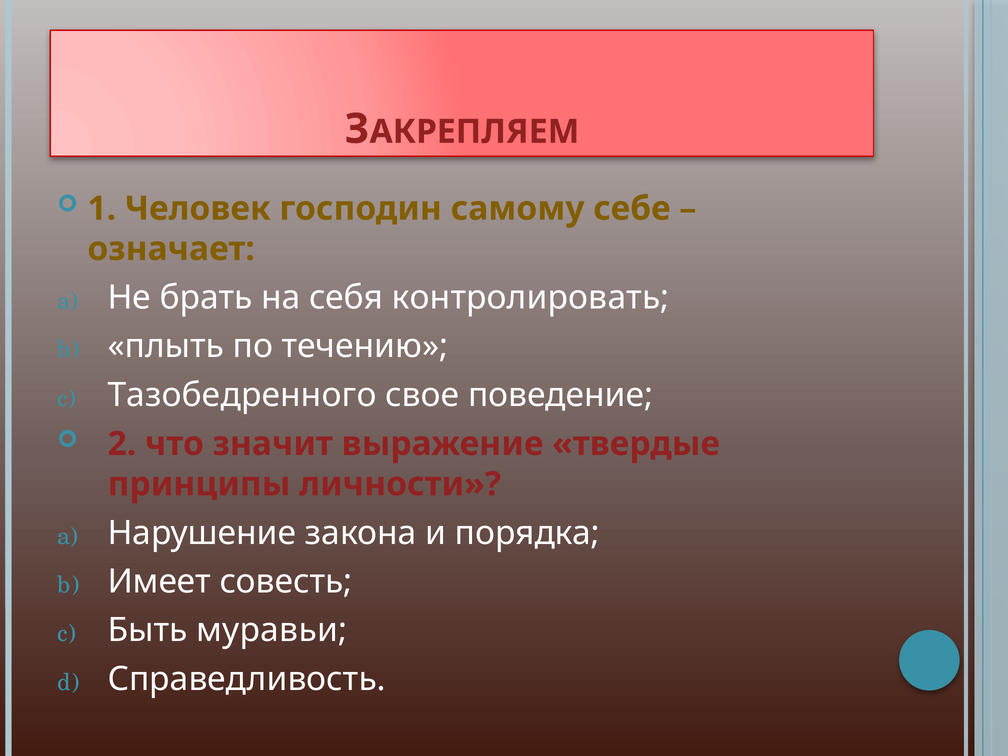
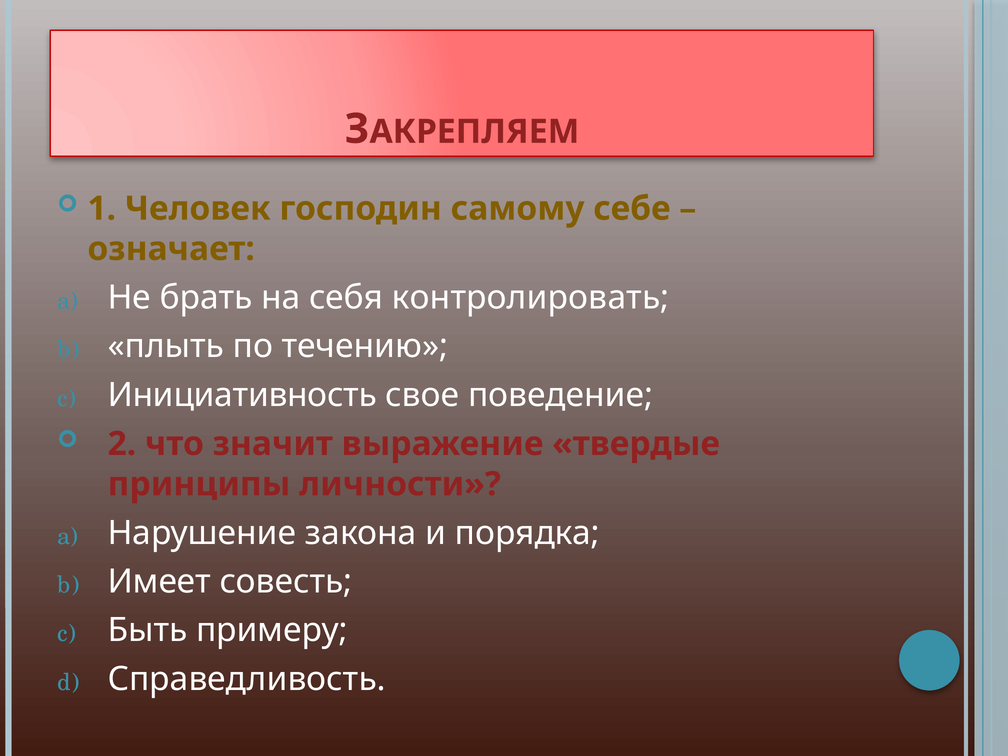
Тазобедренного: Тазобедренного -> Инициативность
муравьи: муравьи -> примеру
